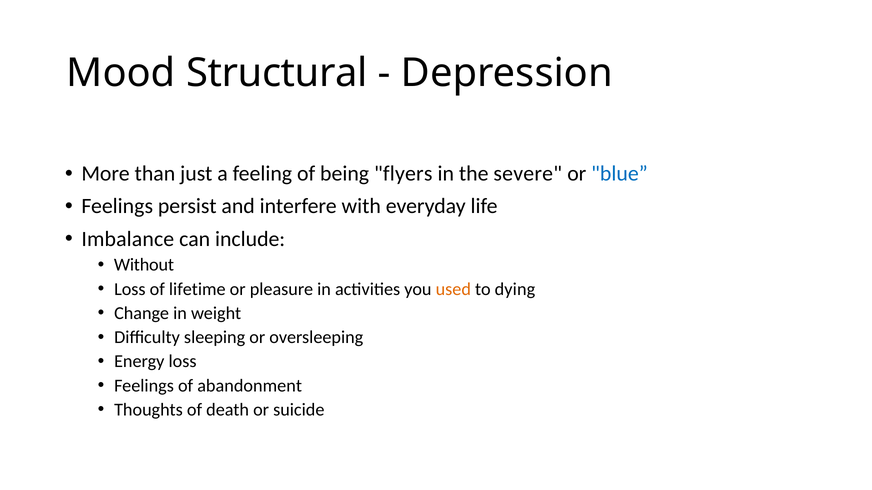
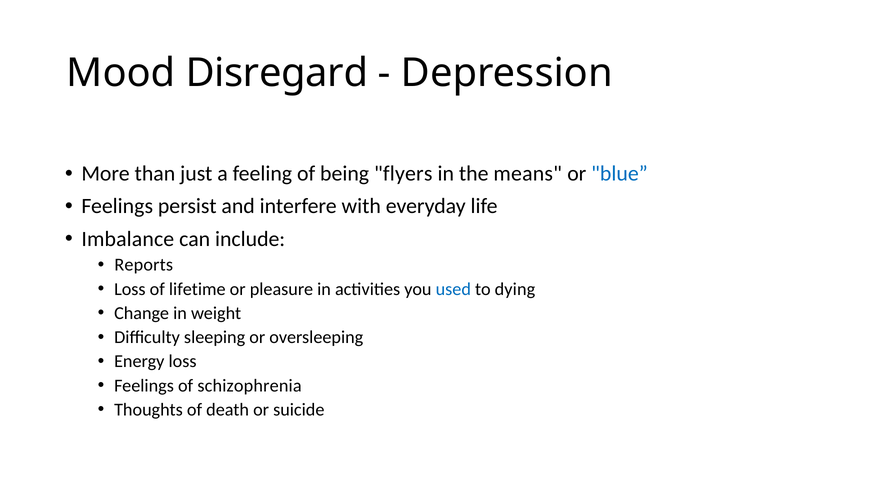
Structural: Structural -> Disregard
severe: severe -> means
Without: Without -> Reports
used colour: orange -> blue
abandonment: abandonment -> schizophrenia
